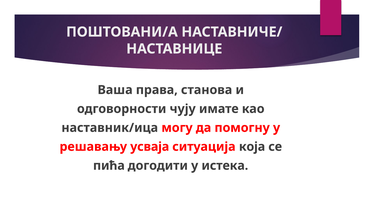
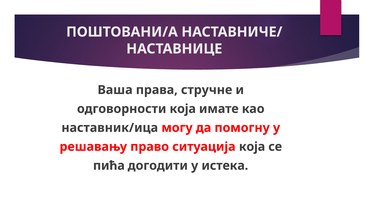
станова: станова -> стручне
одговорности чују: чују -> која
усваја: усваја -> право
